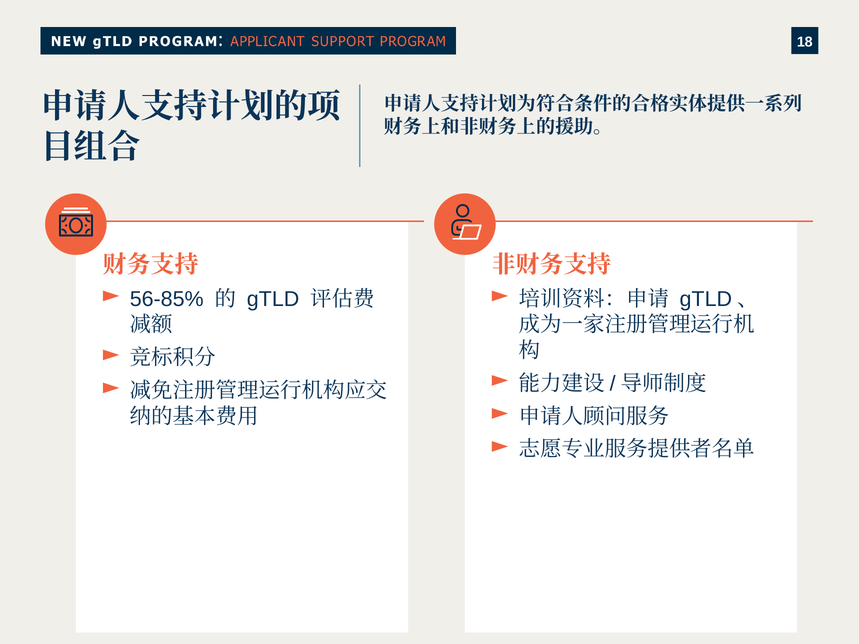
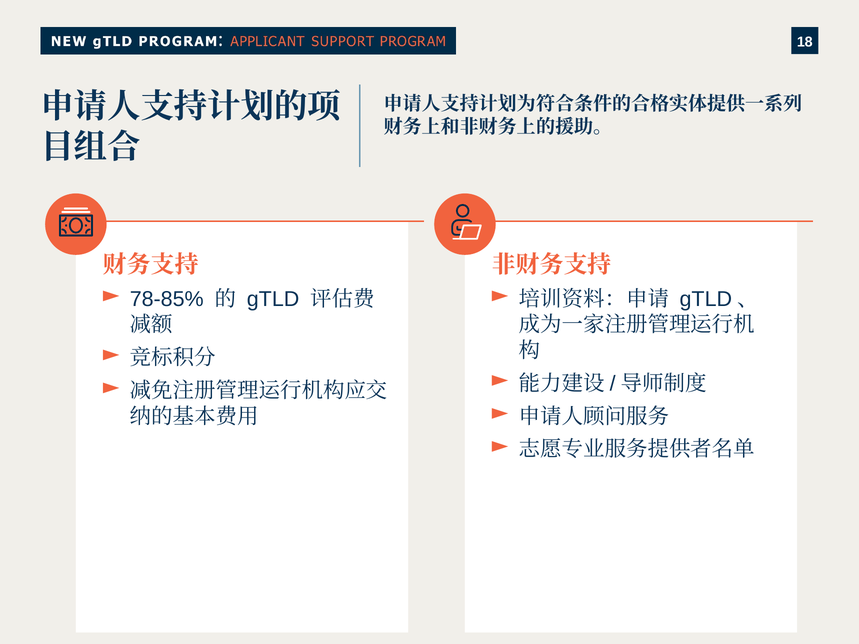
56-85%: 56-85% -> 78-85%
